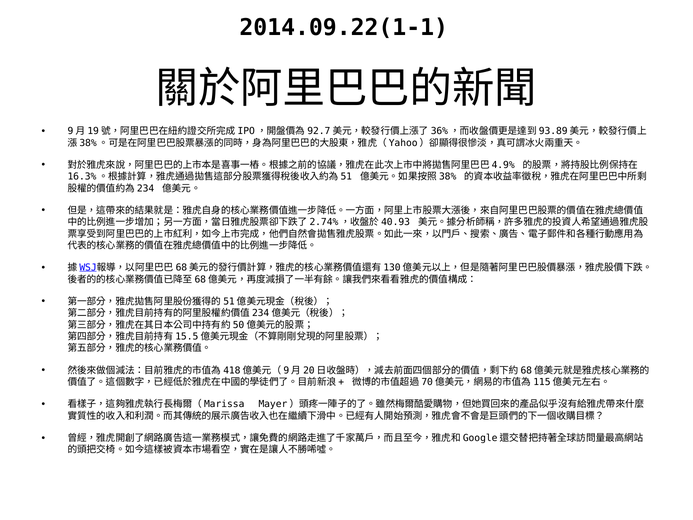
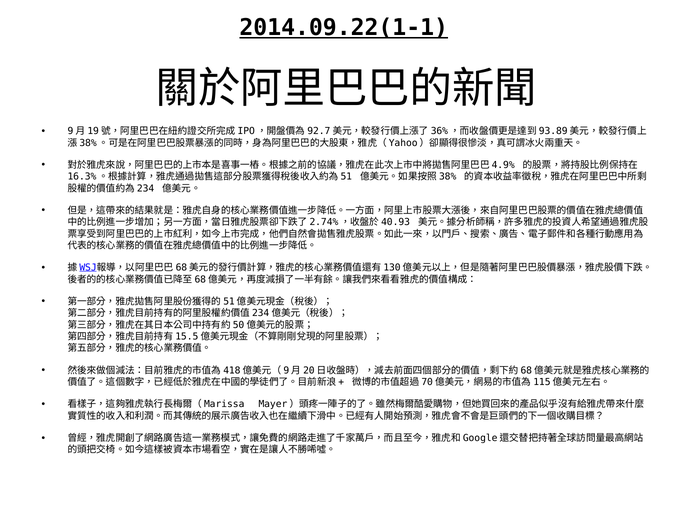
2014.09.22(1-1 underline: none -> present
